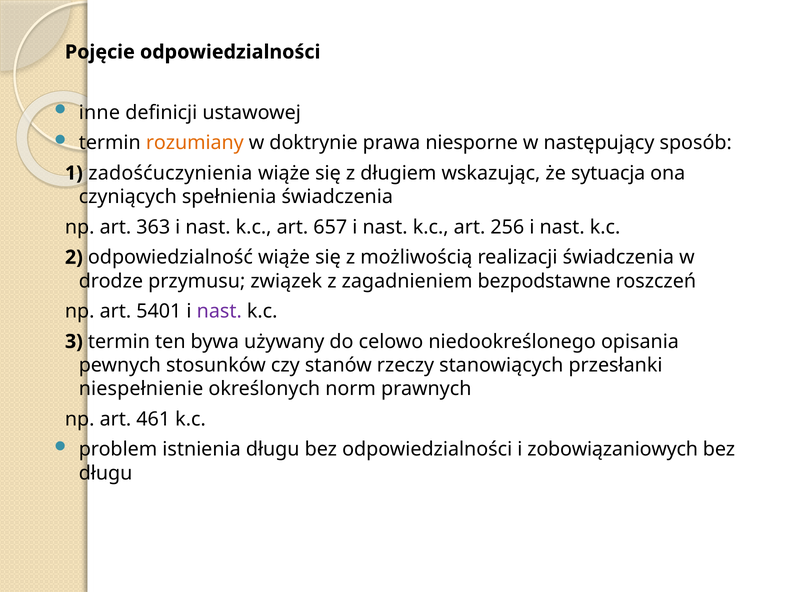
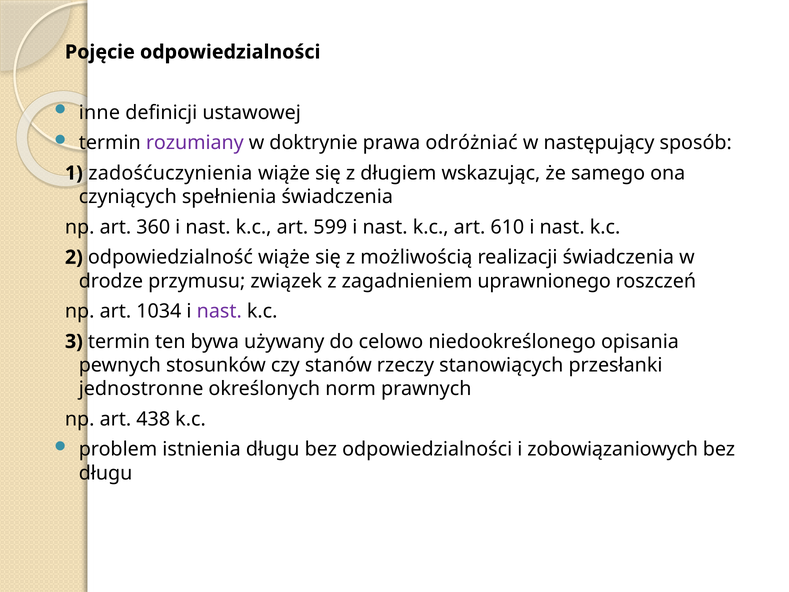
rozumiany colour: orange -> purple
niesporne: niesporne -> odróżniać
sytuacja: sytuacja -> samego
363: 363 -> 360
657: 657 -> 599
256: 256 -> 610
bezpodstawne: bezpodstawne -> uprawnionego
5401: 5401 -> 1034
niespełnienie: niespełnienie -> jednostronne
461: 461 -> 438
